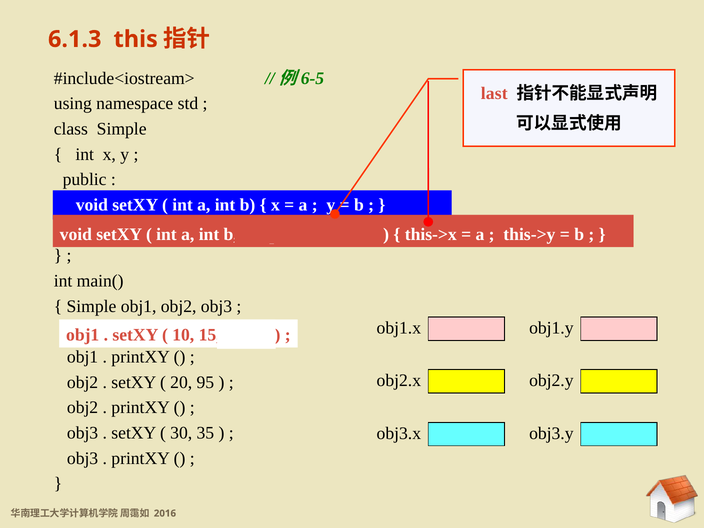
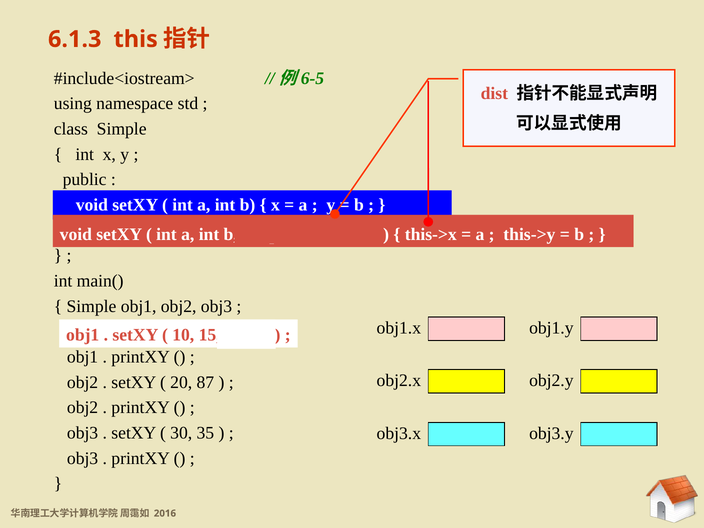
last: last -> dist
95: 95 -> 87
